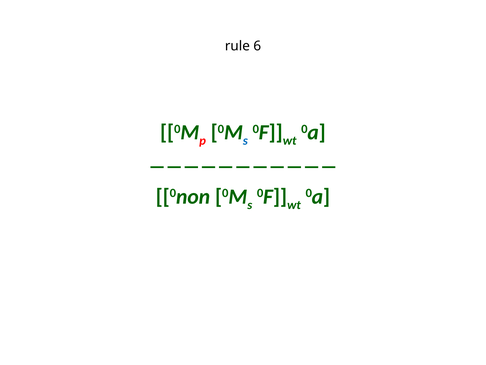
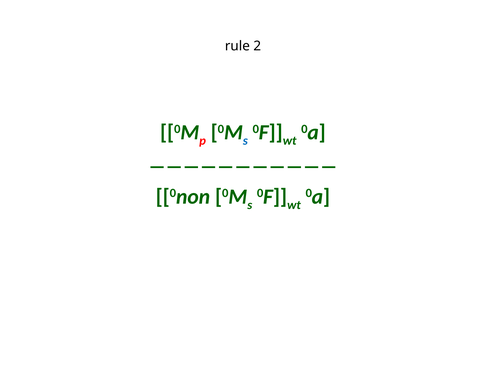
6: 6 -> 2
